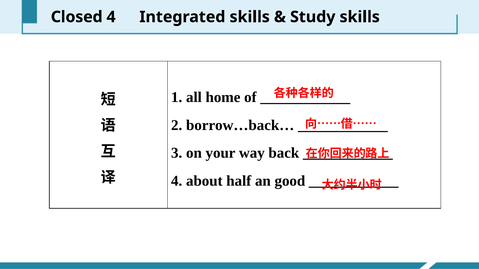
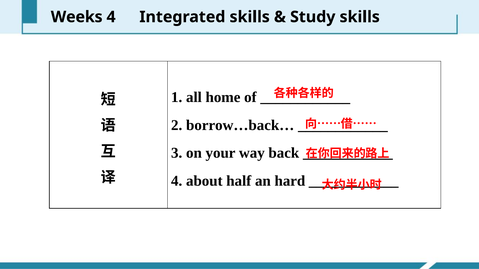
Closed: Closed -> Weeks
good: good -> hard
